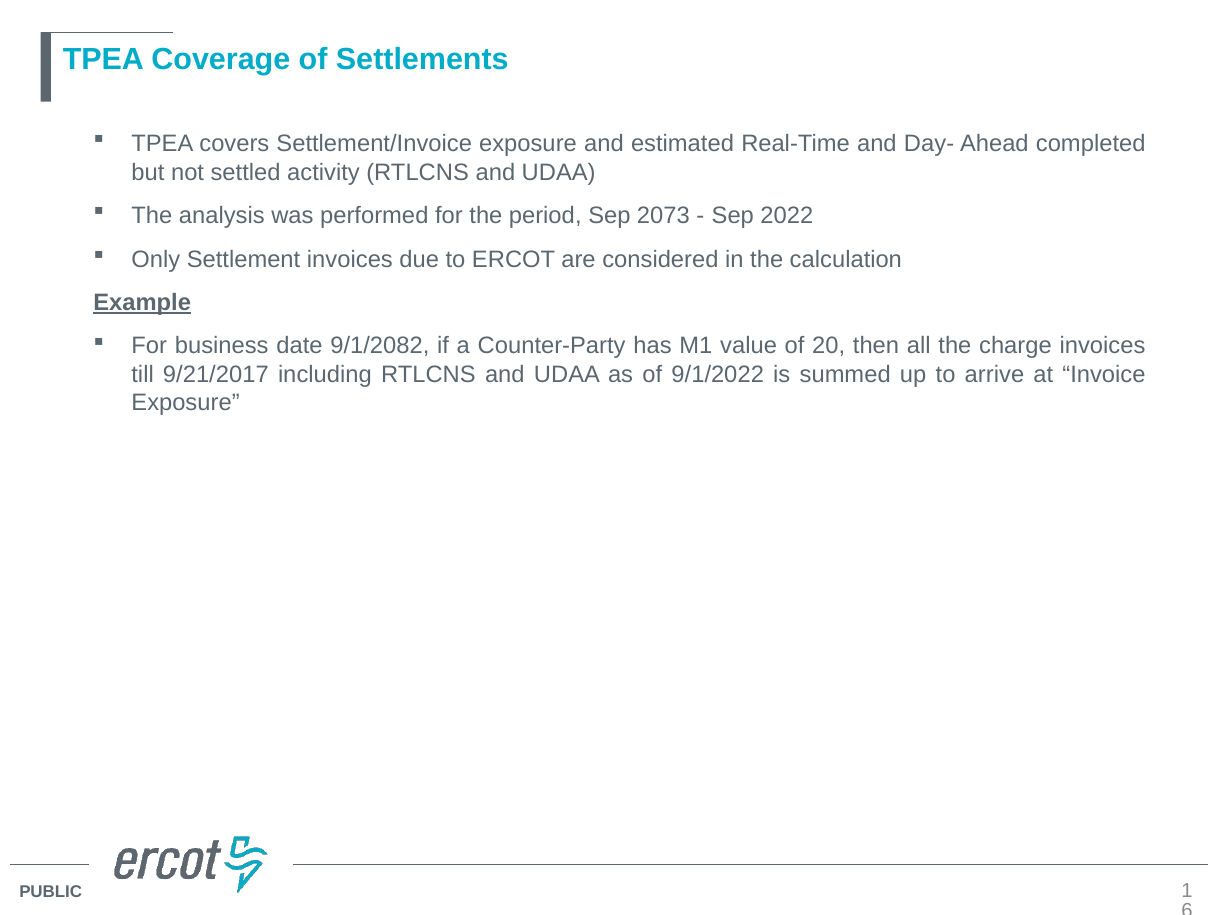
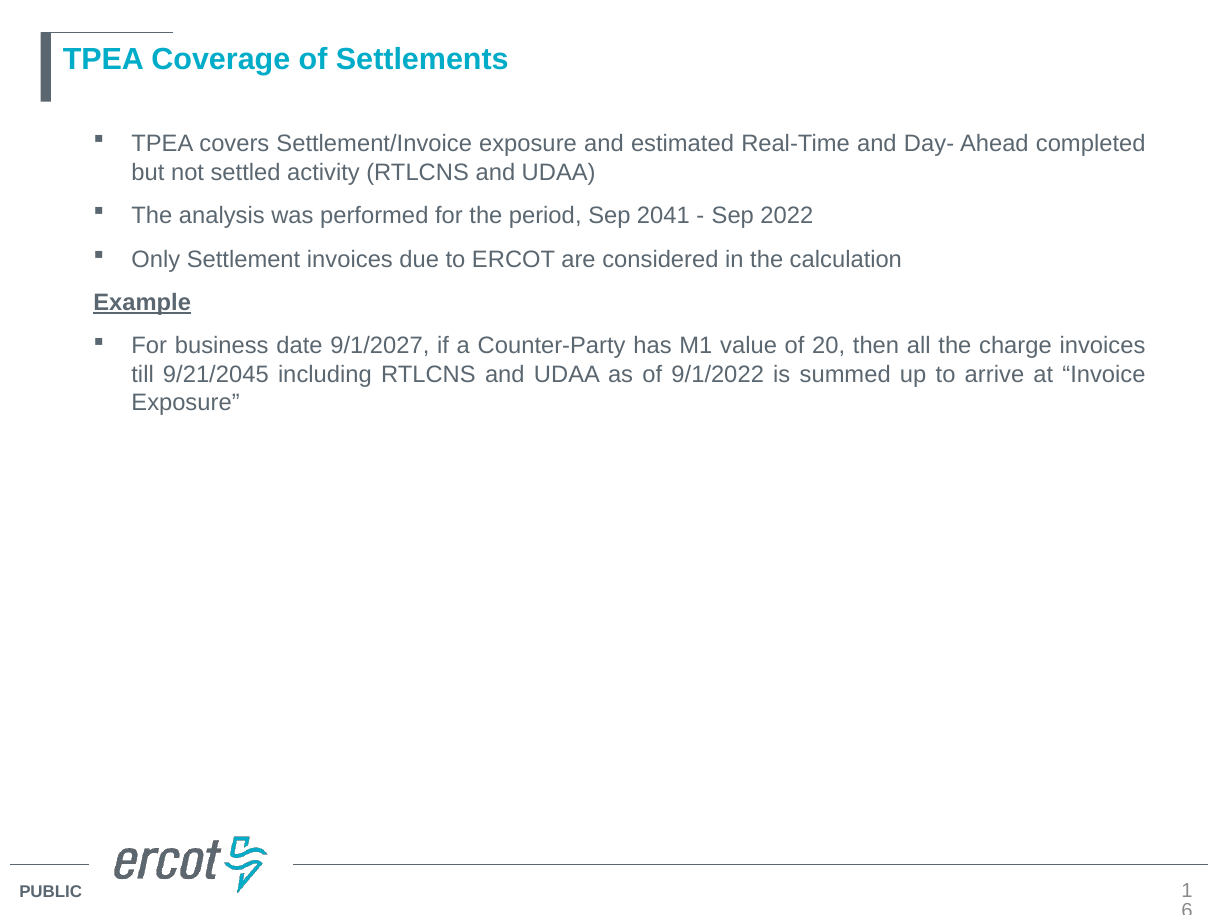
2073: 2073 -> 2041
9/1/2082: 9/1/2082 -> 9/1/2027
9/21/2017: 9/21/2017 -> 9/21/2045
